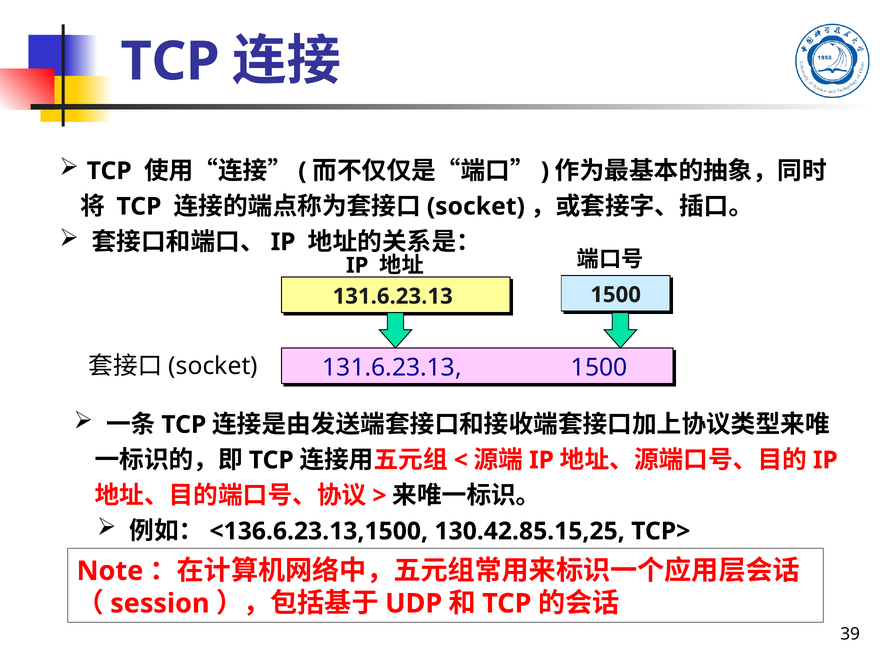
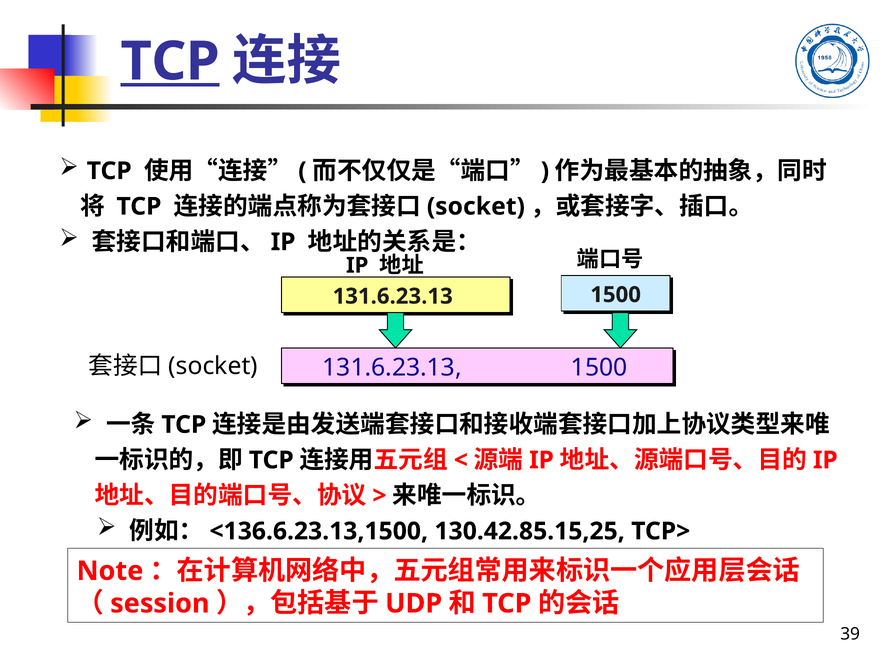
TCP at (170, 62) underline: none -> present
